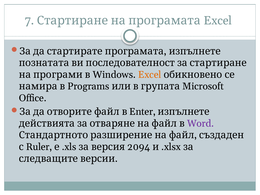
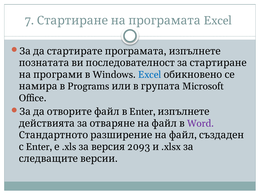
Excel at (150, 75) colour: orange -> blue
Ruler at (39, 147): Ruler -> Enter
2094: 2094 -> 2093
